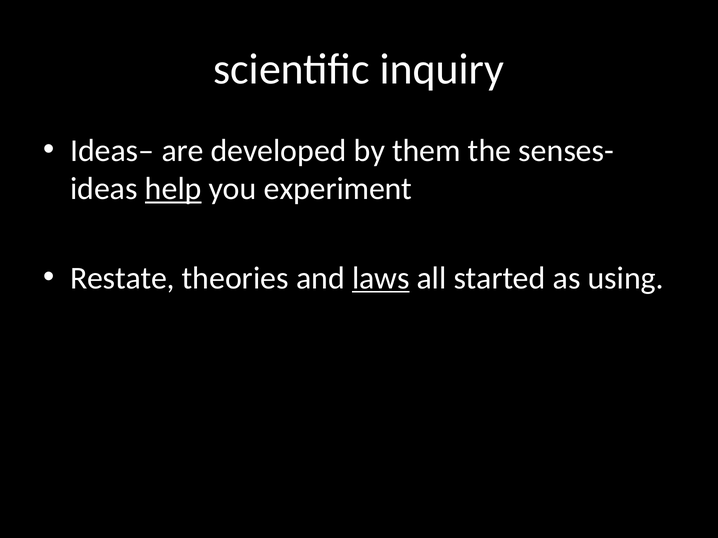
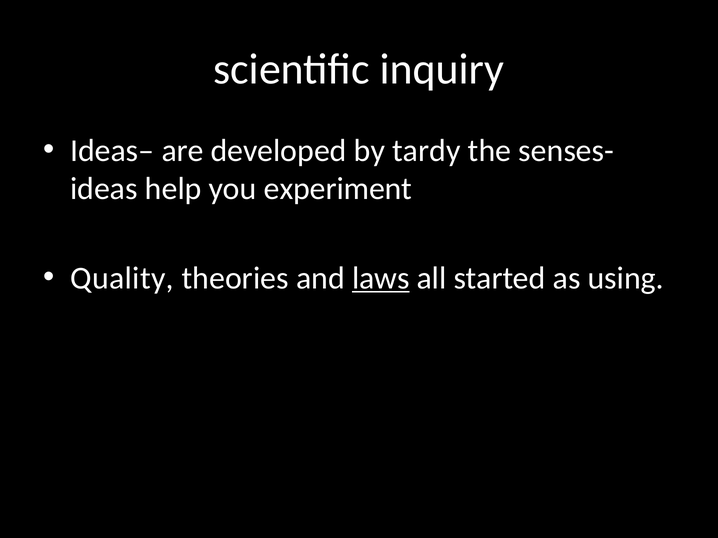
them: them -> tardy
help underline: present -> none
Restate: Restate -> Quality
